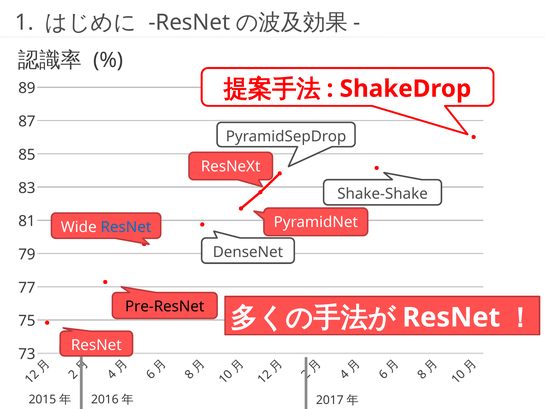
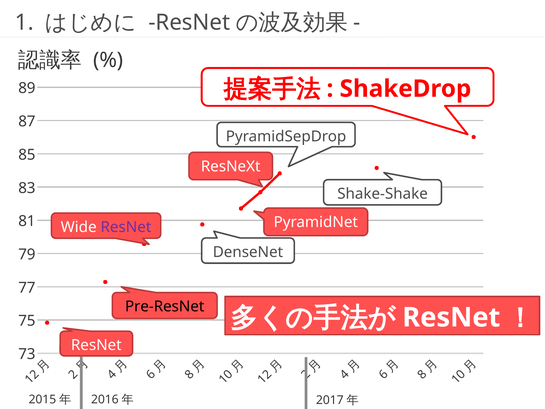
ResNet at (126, 227) colour: blue -> purple
